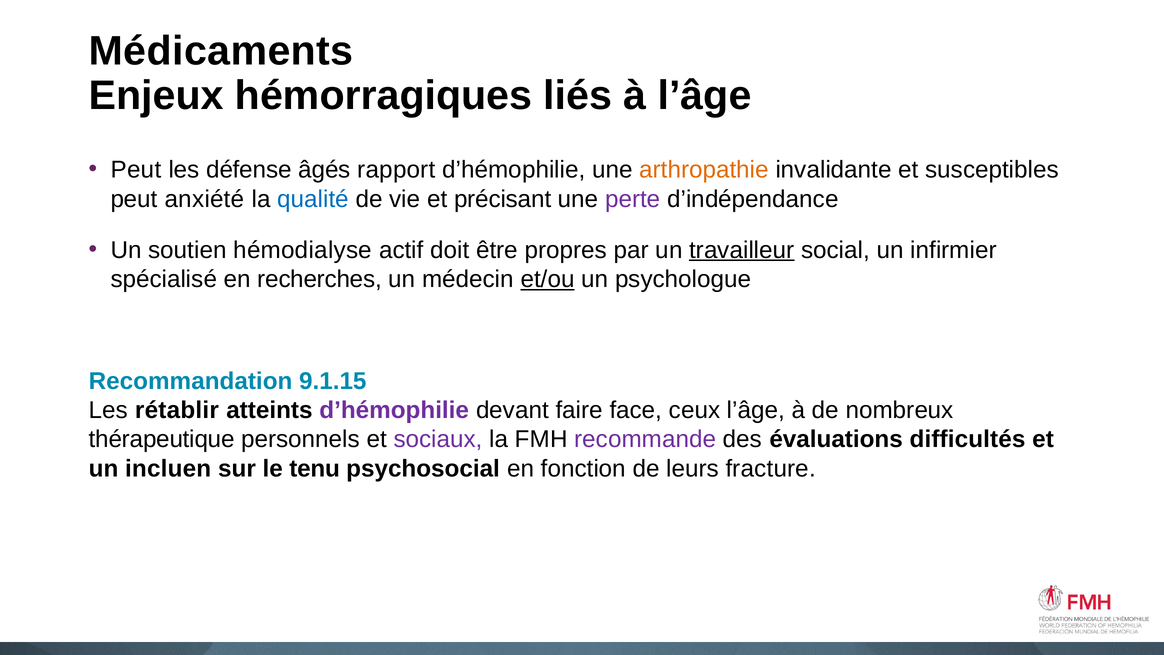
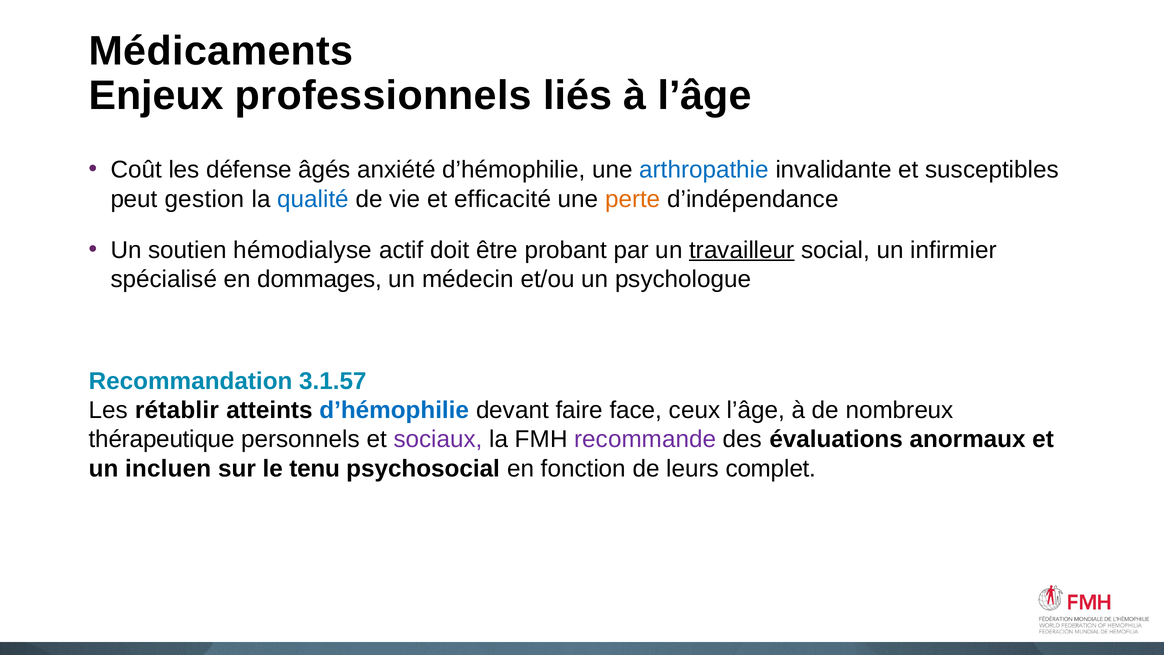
hémorragiques: hémorragiques -> professionnels
Peut at (136, 170): Peut -> Coût
rapport: rapport -> anxiété
arthropathie colour: orange -> blue
anxiété: anxiété -> gestion
précisant: précisant -> efficacité
perte colour: purple -> orange
propres: propres -> probant
recherches: recherches -> dommages
et/ou underline: present -> none
9.1.15: 9.1.15 -> 3.1.57
d’hémophilie at (394, 410) colour: purple -> blue
difficultés: difficultés -> anormaux
fracture: fracture -> complet
